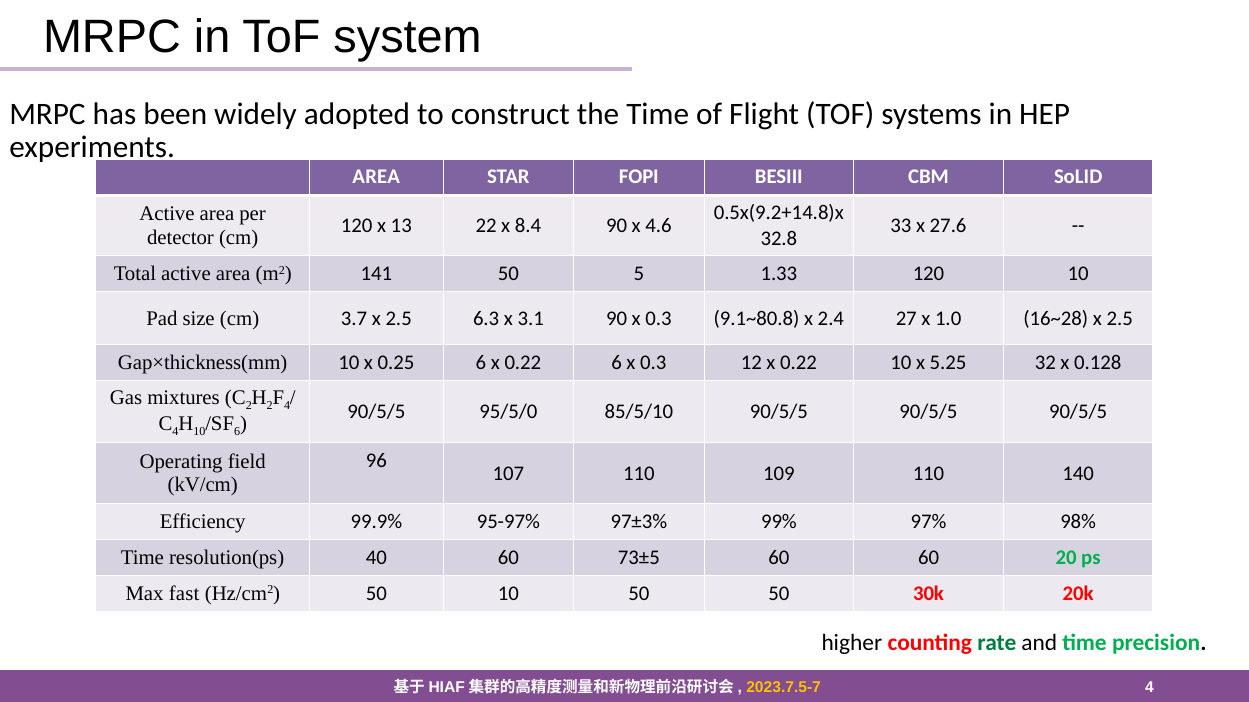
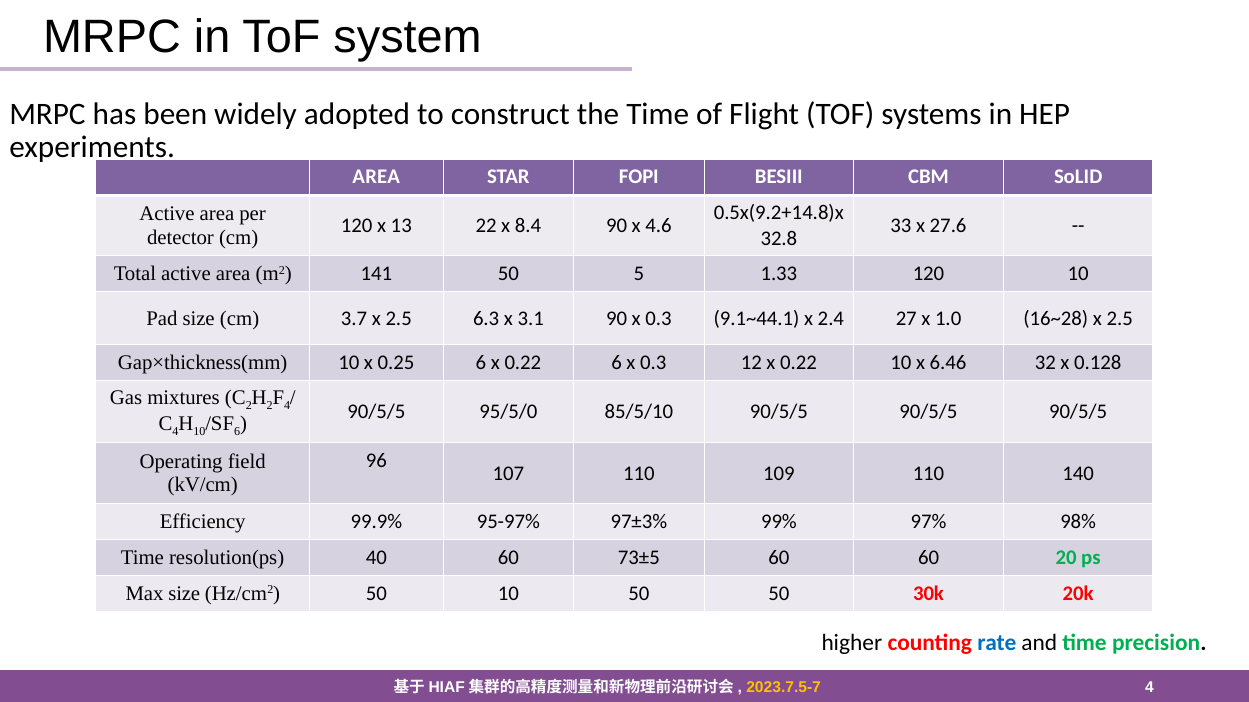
9.1~80.8: 9.1~80.8 -> 9.1~44.1
5.25: 5.25 -> 6.46
Max fast: fast -> size
rate colour: green -> blue
